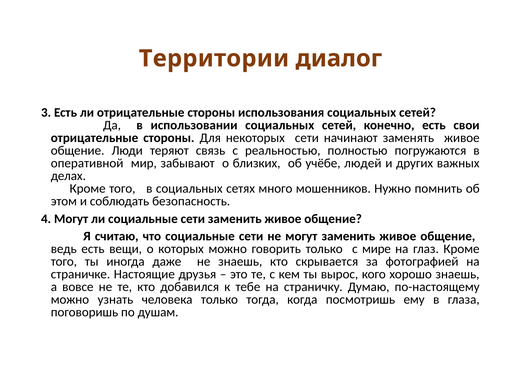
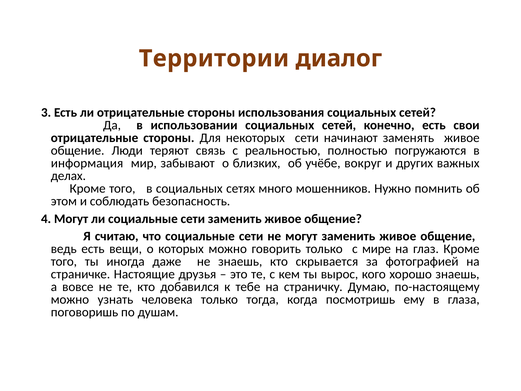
оперативной: оперативной -> информация
людей: людей -> вокруг
